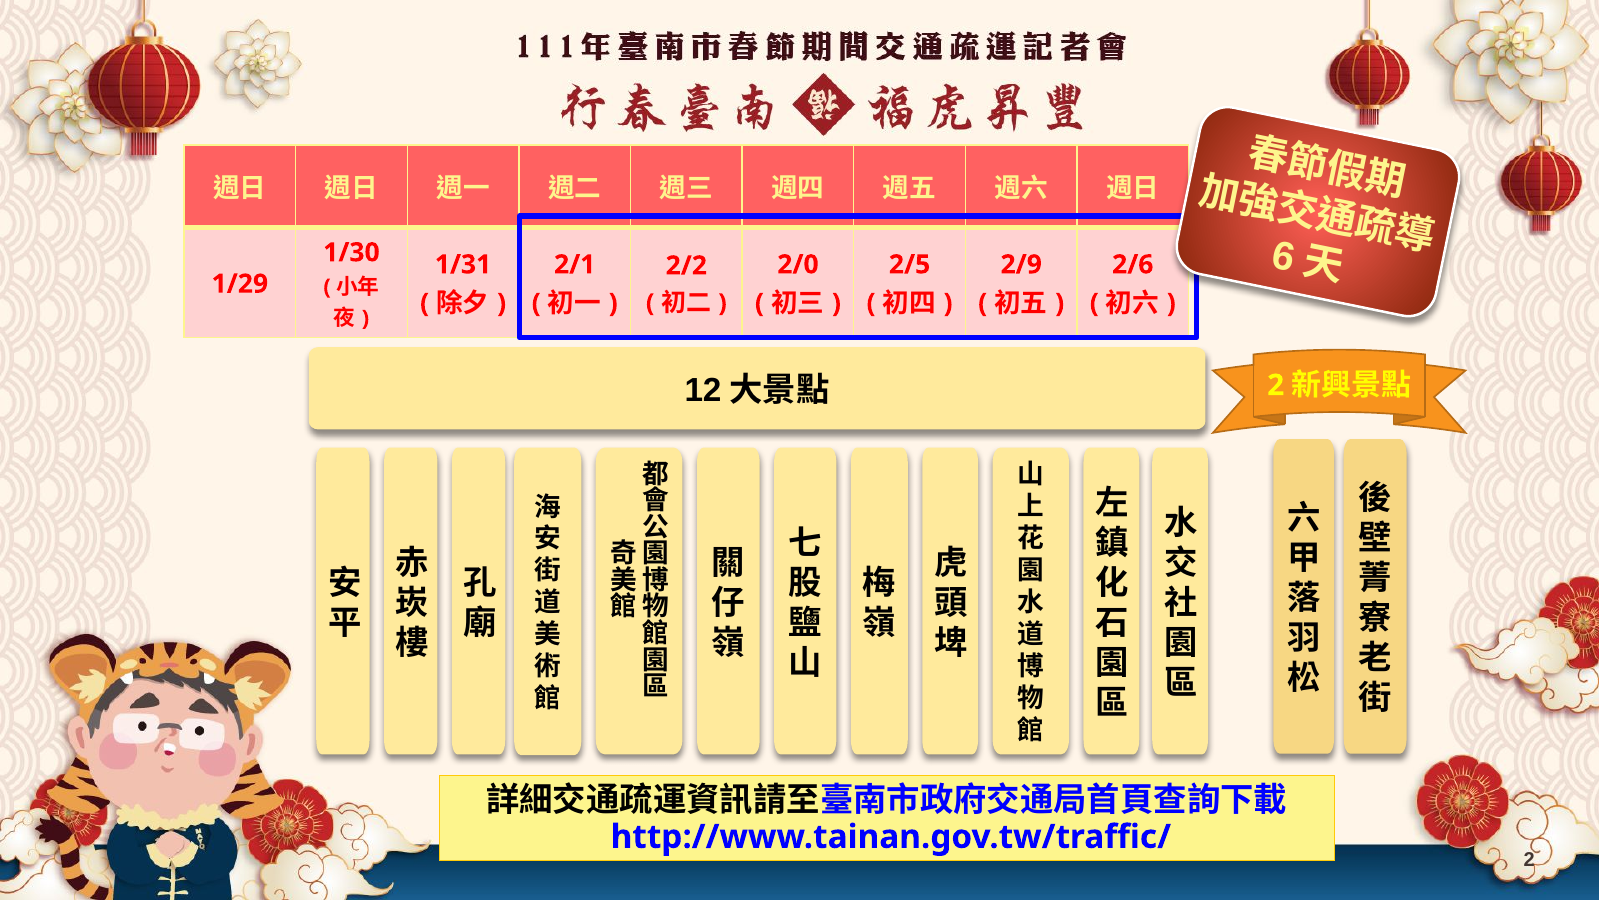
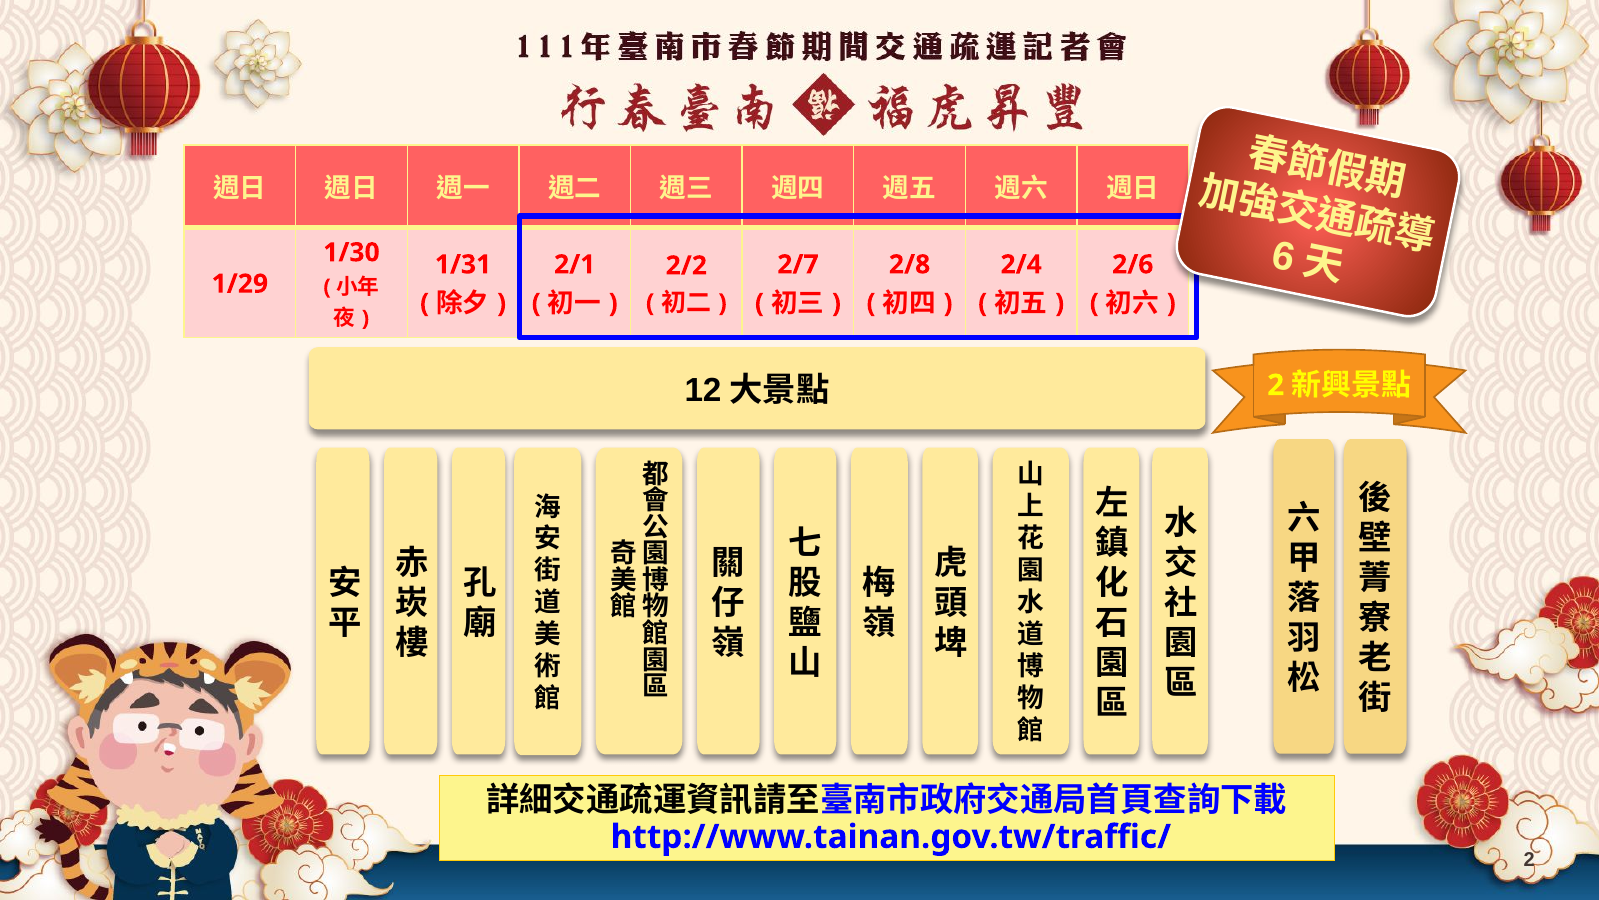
2/0: 2/0 -> 2/7
2/5: 2/5 -> 2/8
2/9: 2/9 -> 2/4
